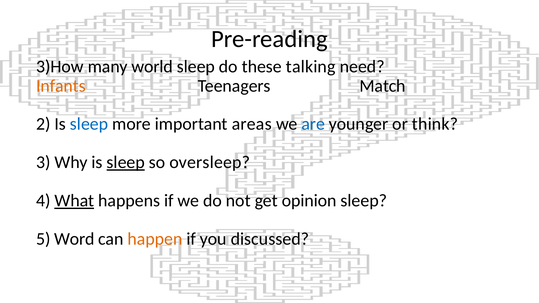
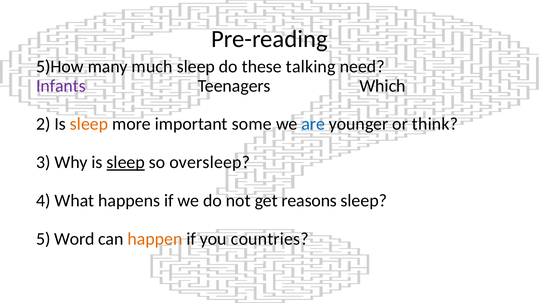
3)How: 3)How -> 5)How
world: world -> much
Infants colour: orange -> purple
Match: Match -> Which
sleep at (89, 124) colour: blue -> orange
areas: areas -> some
What underline: present -> none
opinion: opinion -> reasons
discussed: discussed -> countries
